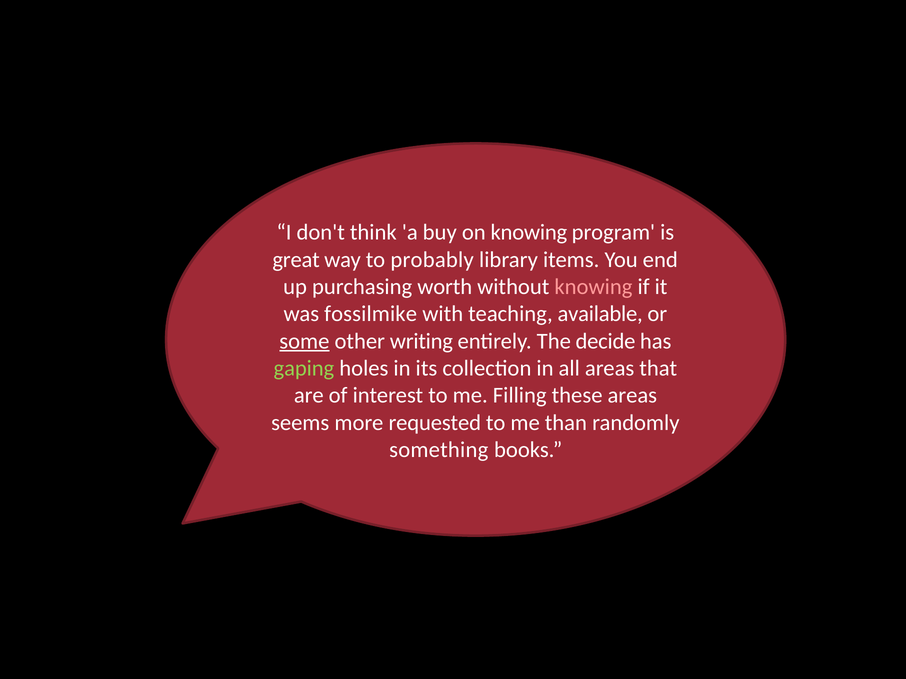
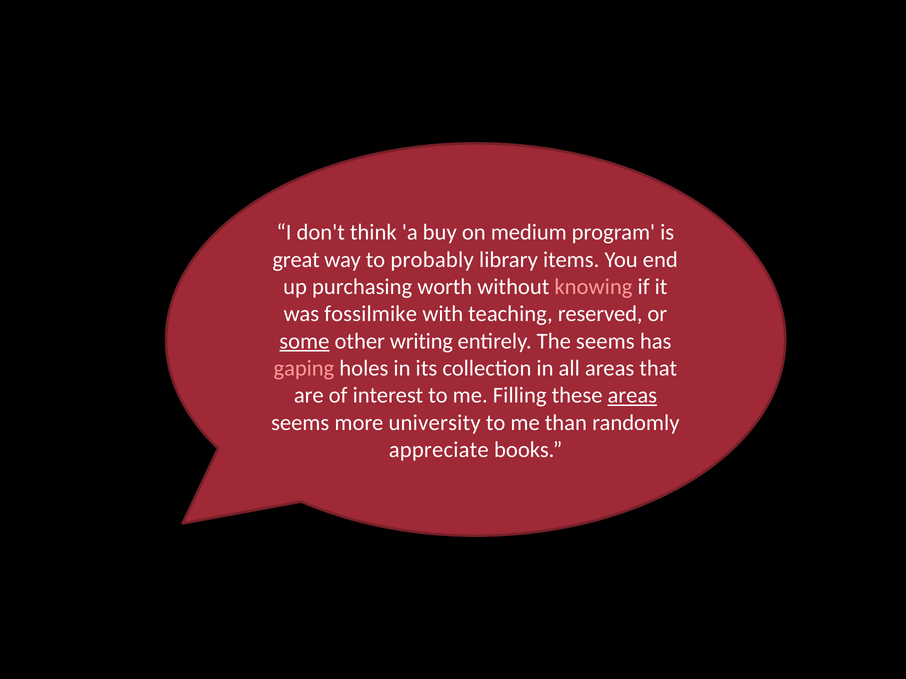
on knowing: knowing -> medium
available: available -> reserved
The decide: decide -> seems
gaping colour: light green -> pink
areas at (632, 396) underline: none -> present
requested: requested -> university
something: something -> appreciate
